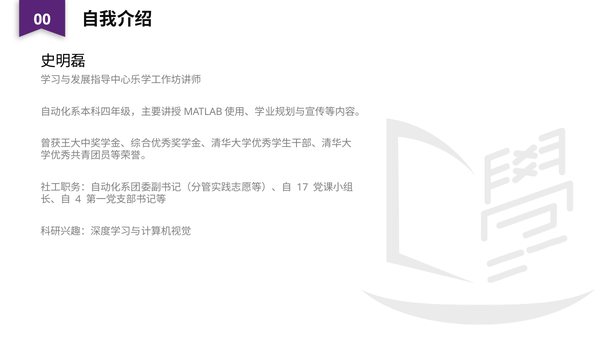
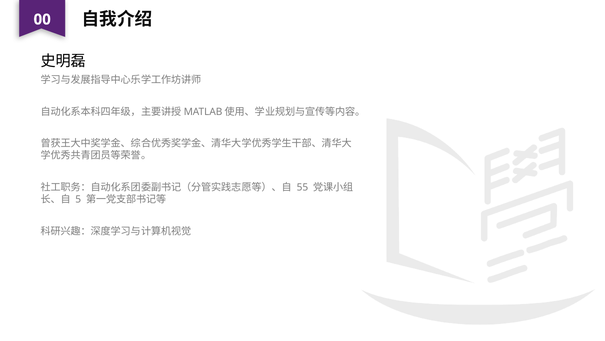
17: 17 -> 55
4: 4 -> 5
